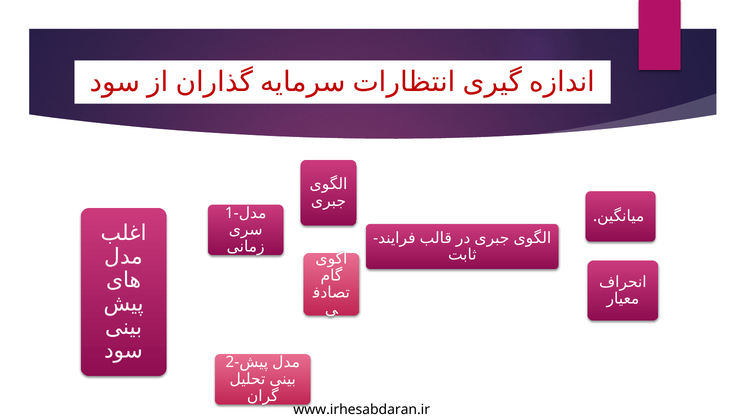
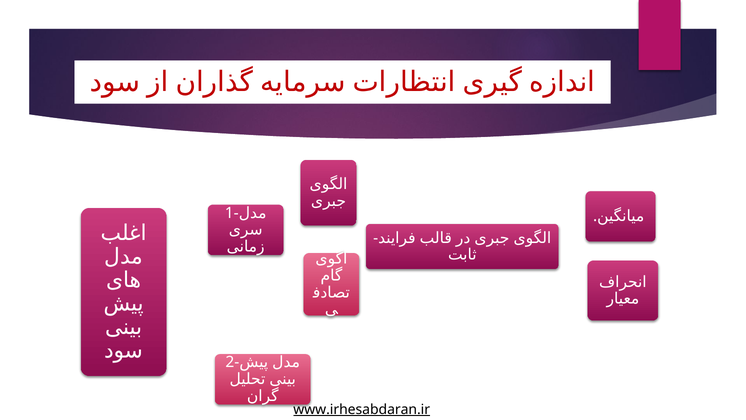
www.irhesabdaran.ir underline: none -> present
